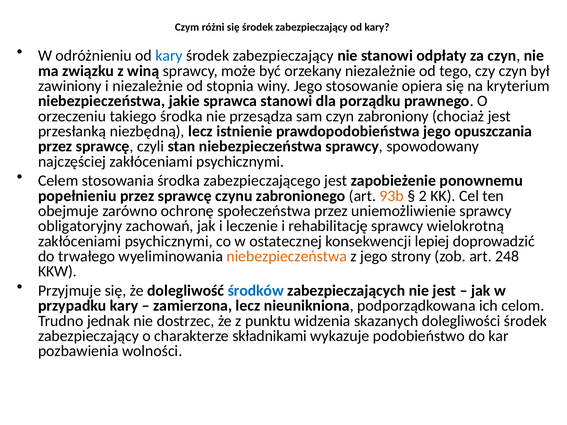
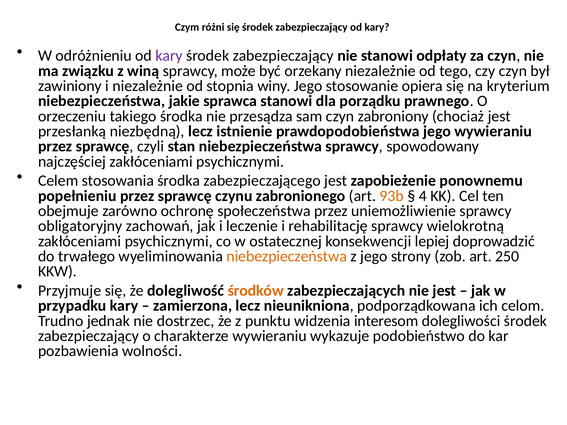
kary at (169, 56) colour: blue -> purple
jego opuszczania: opuszczania -> wywieraniu
2: 2 -> 4
248: 248 -> 250
środków colour: blue -> orange
skazanych: skazanych -> interesom
charakterze składnikami: składnikami -> wywieraniu
